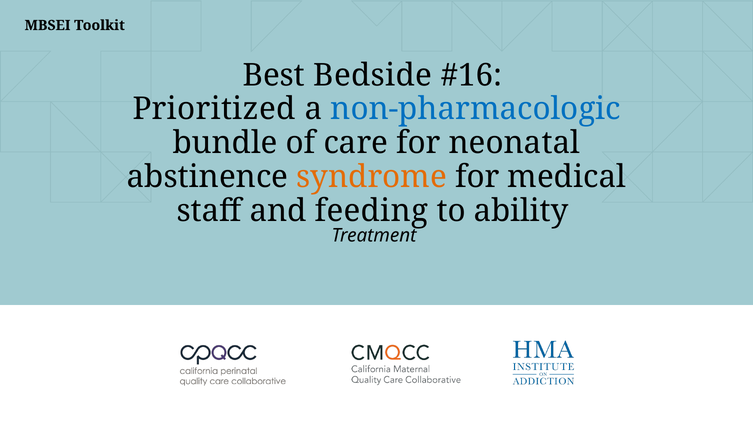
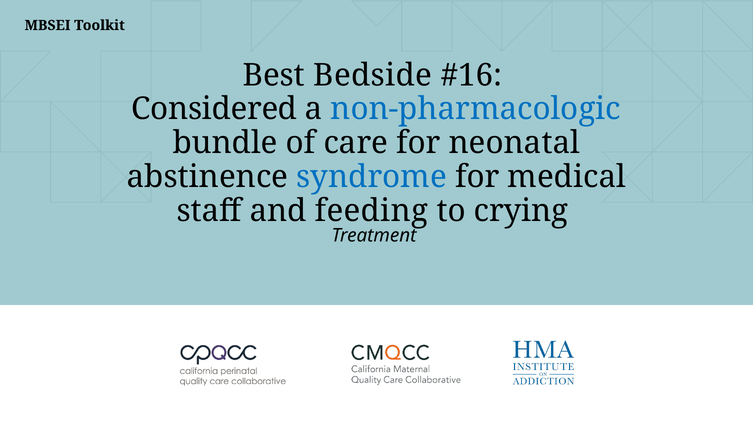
Prioritized: Prioritized -> Considered
syndrome colour: orange -> blue
ability: ability -> crying
